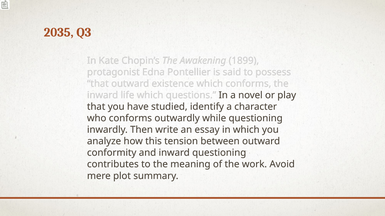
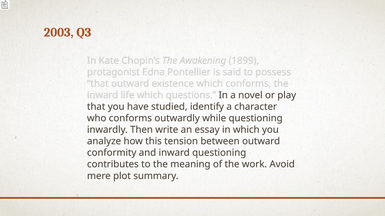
2035: 2035 -> 2003
